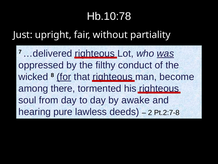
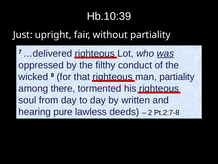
Hb.10:78: Hb.10:78 -> Hb.10:39
for underline: present -> none
man become: become -> partiality
awake: awake -> written
